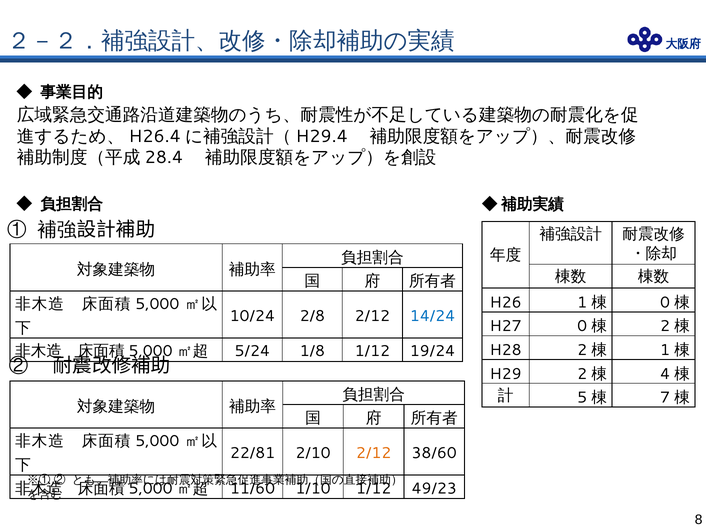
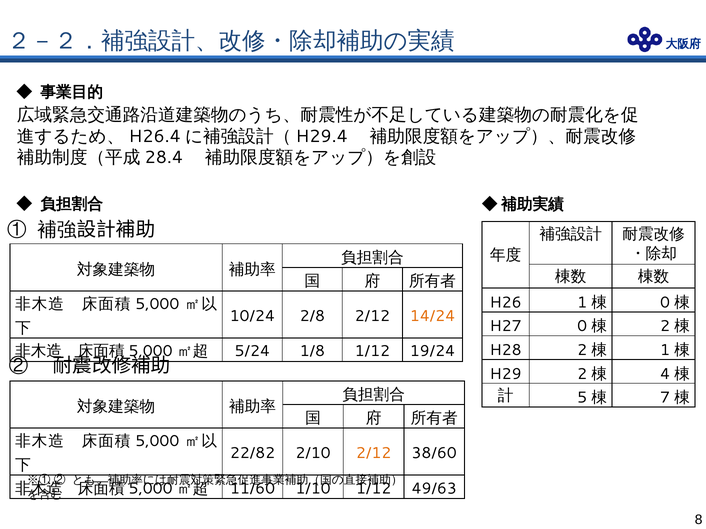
14/24 colour: blue -> orange
22/81: 22/81 -> 22/82
49/23: 49/23 -> 49/63
